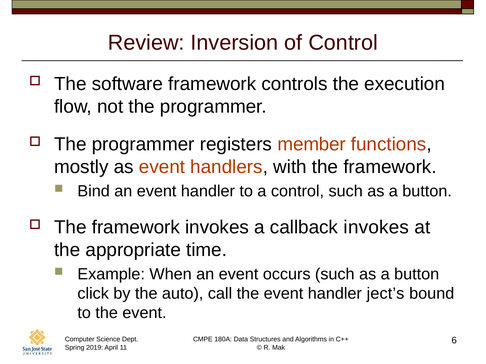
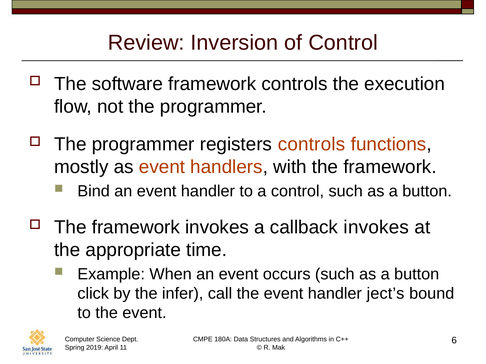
registers member: member -> controls
auto: auto -> infer
